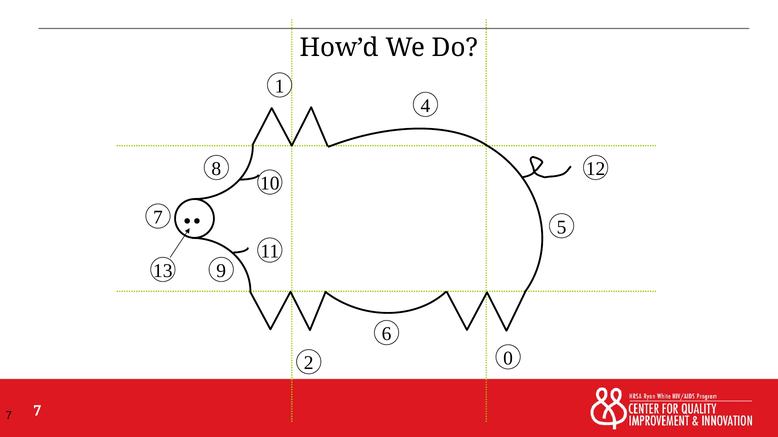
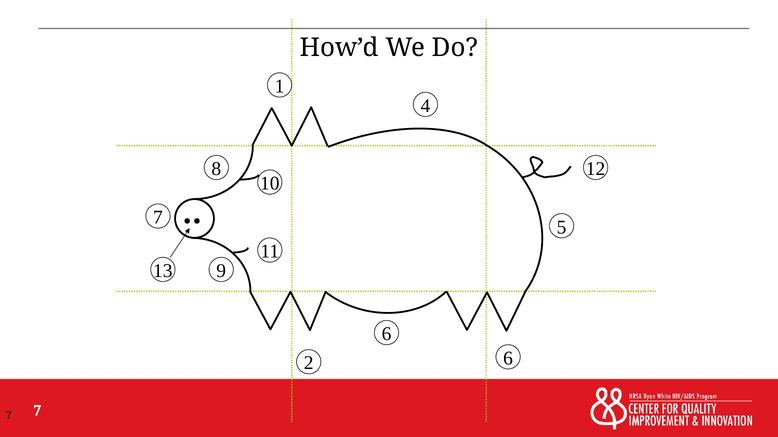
2 0: 0 -> 6
